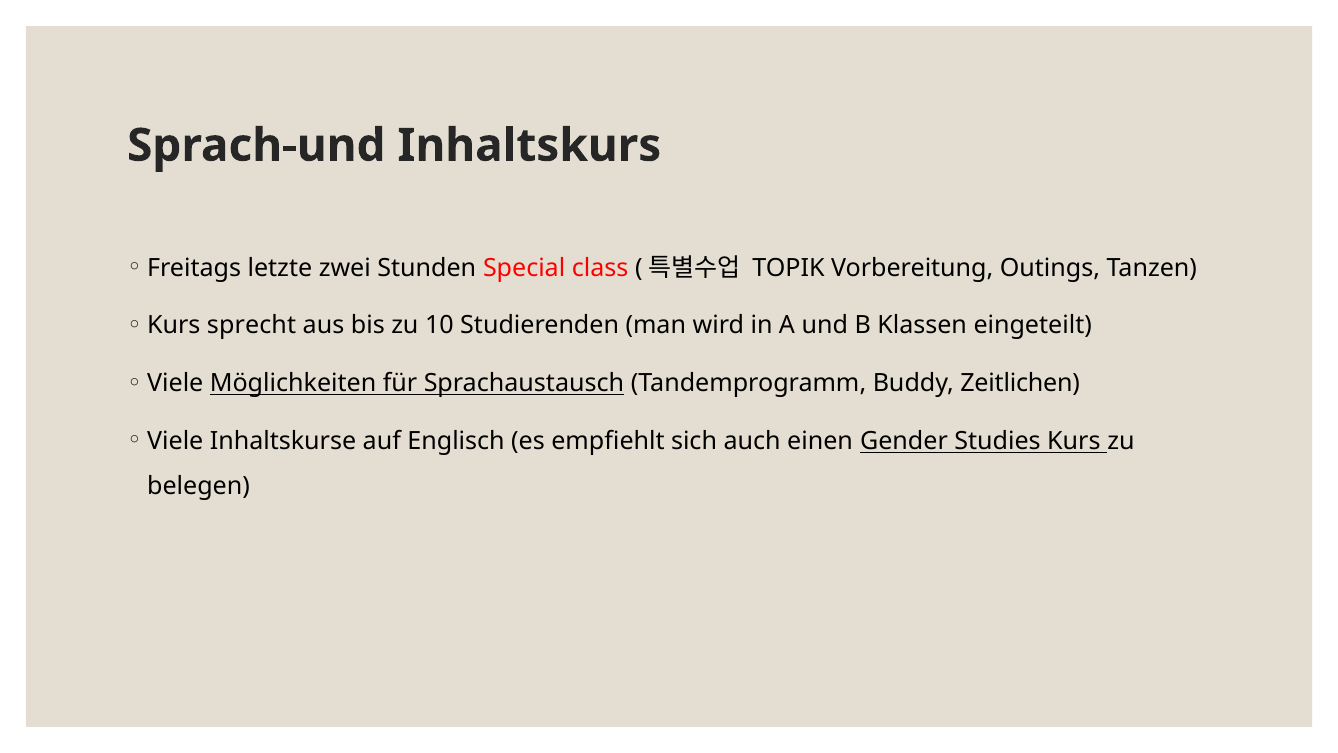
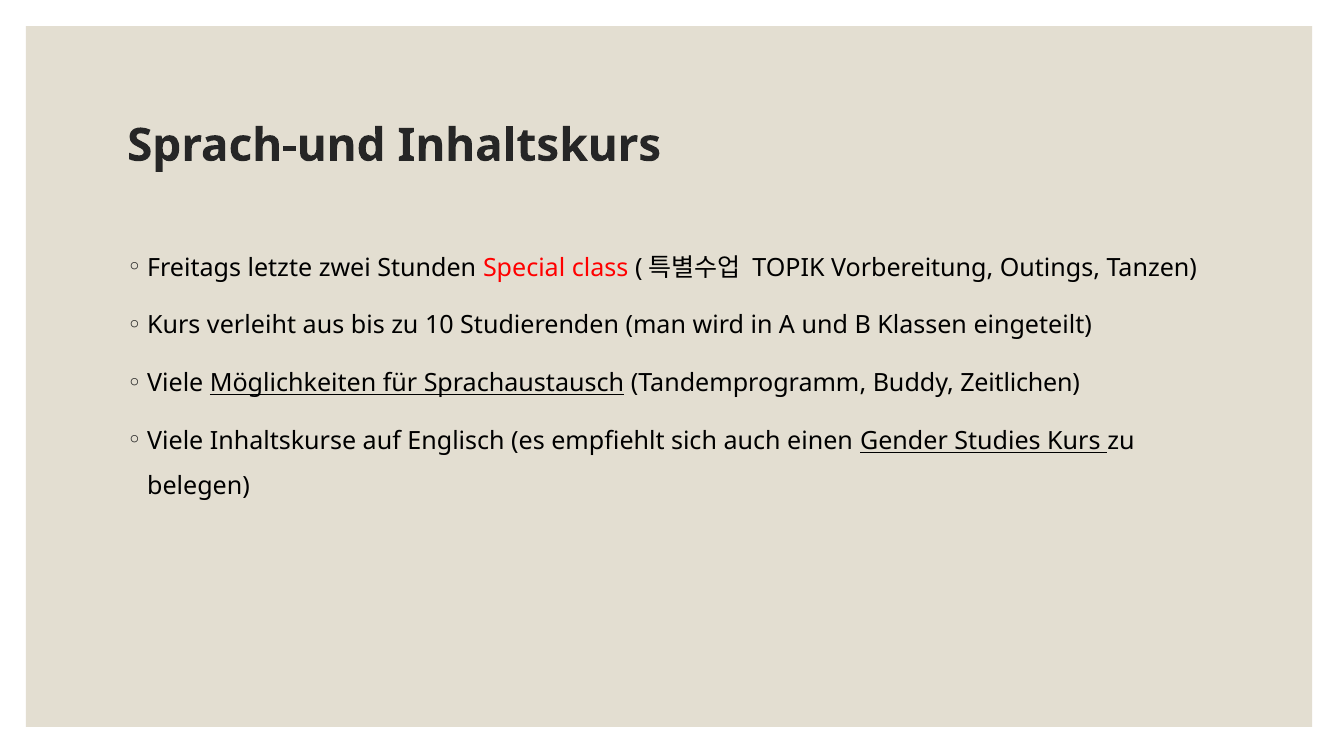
sprecht: sprecht -> verleiht
